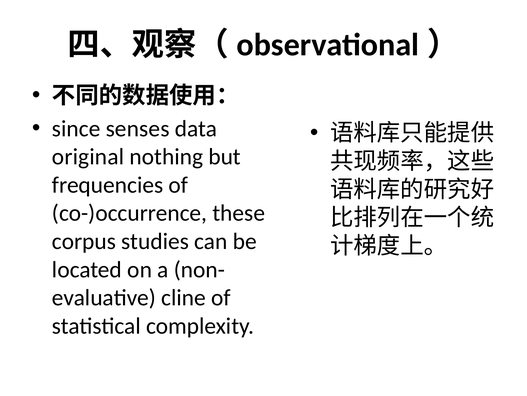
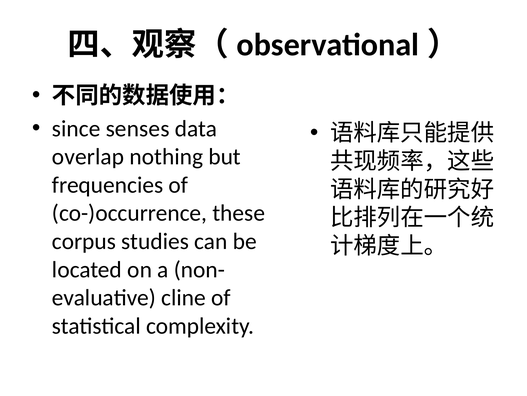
original: original -> overlap
